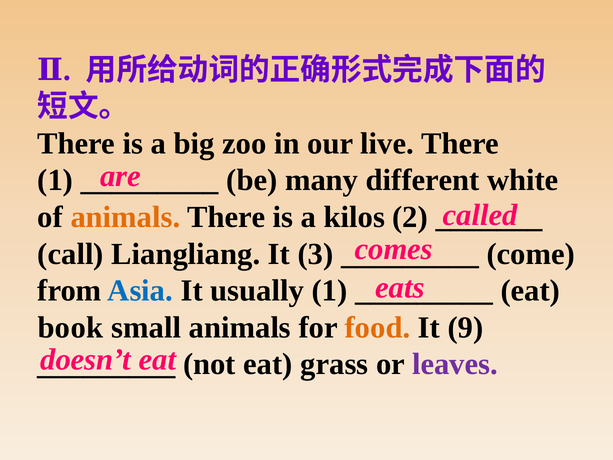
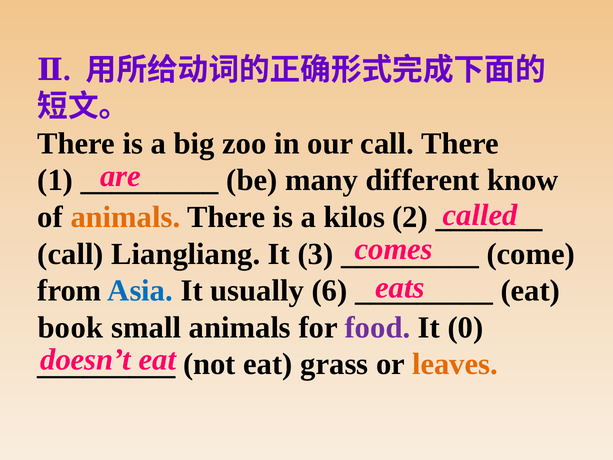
our live: live -> call
white: white -> know
usually 1: 1 -> 6
food colour: orange -> purple
9: 9 -> 0
leaves colour: purple -> orange
